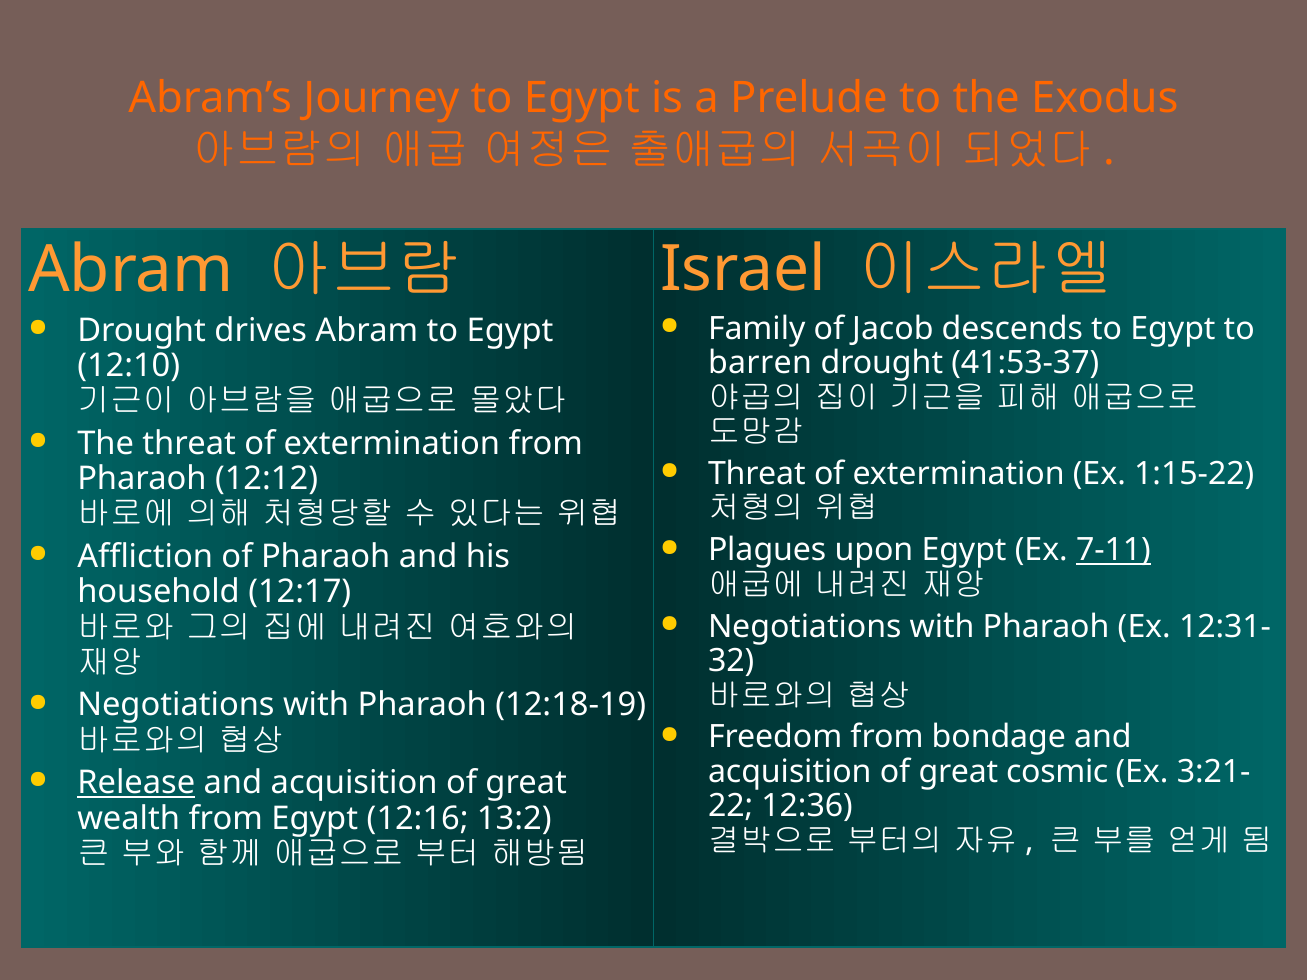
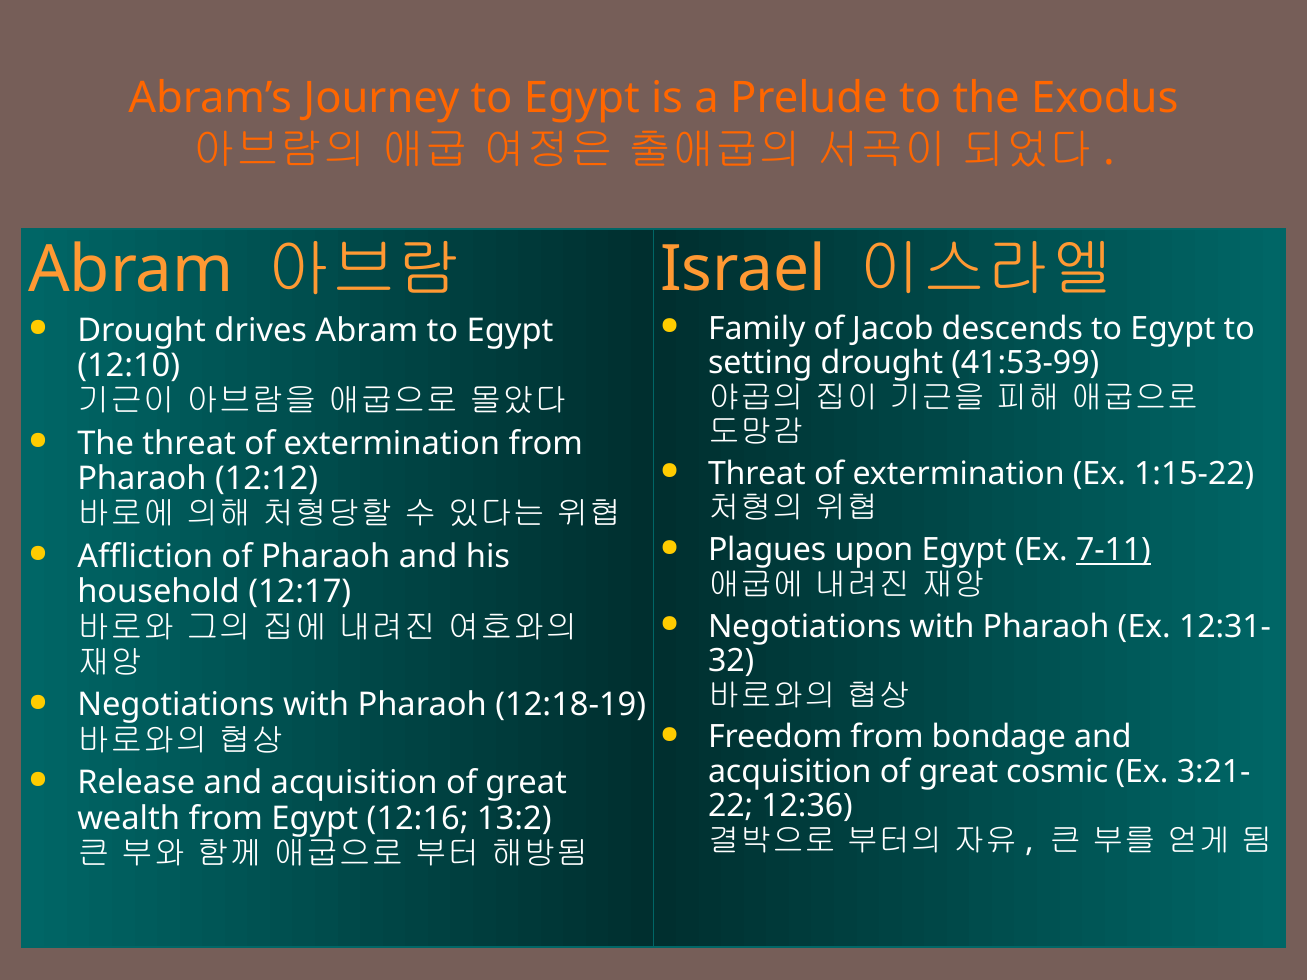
barren: barren -> setting
41:53-37: 41:53-37 -> 41:53-99
Release underline: present -> none
